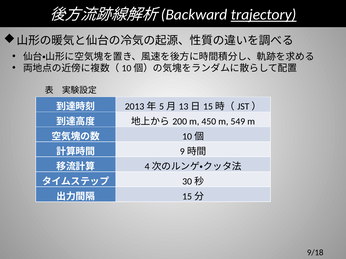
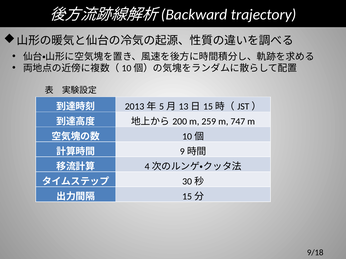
trajectory underline: present -> none
450: 450 -> 259
549: 549 -> 747
